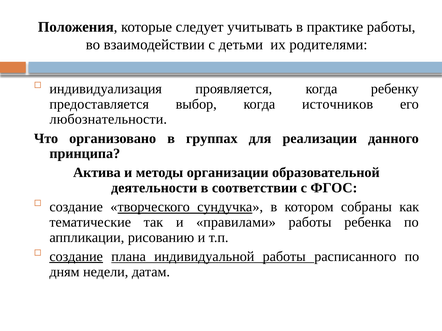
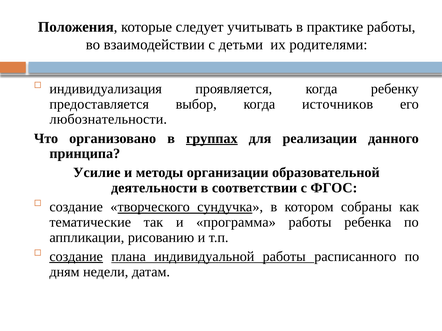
группах underline: none -> present
Актива: Актива -> Усилие
правилами: правилами -> программа
